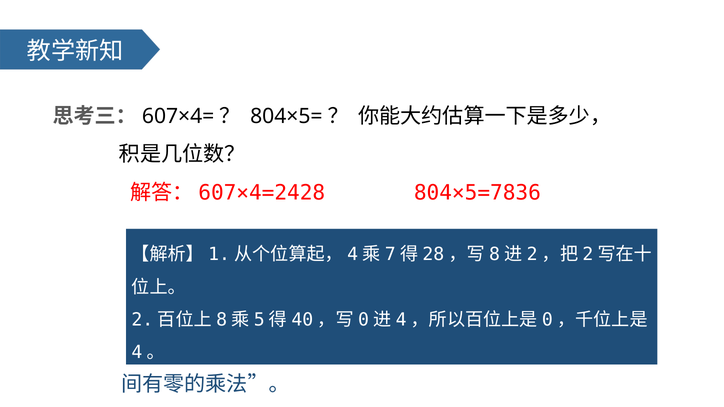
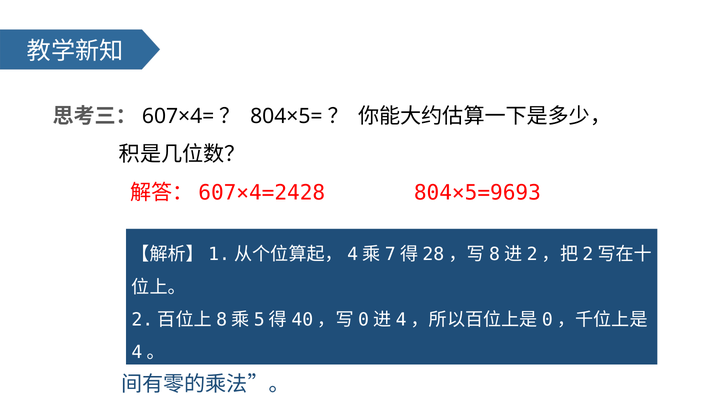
804×5=7836: 804×5=7836 -> 804×5=9693
